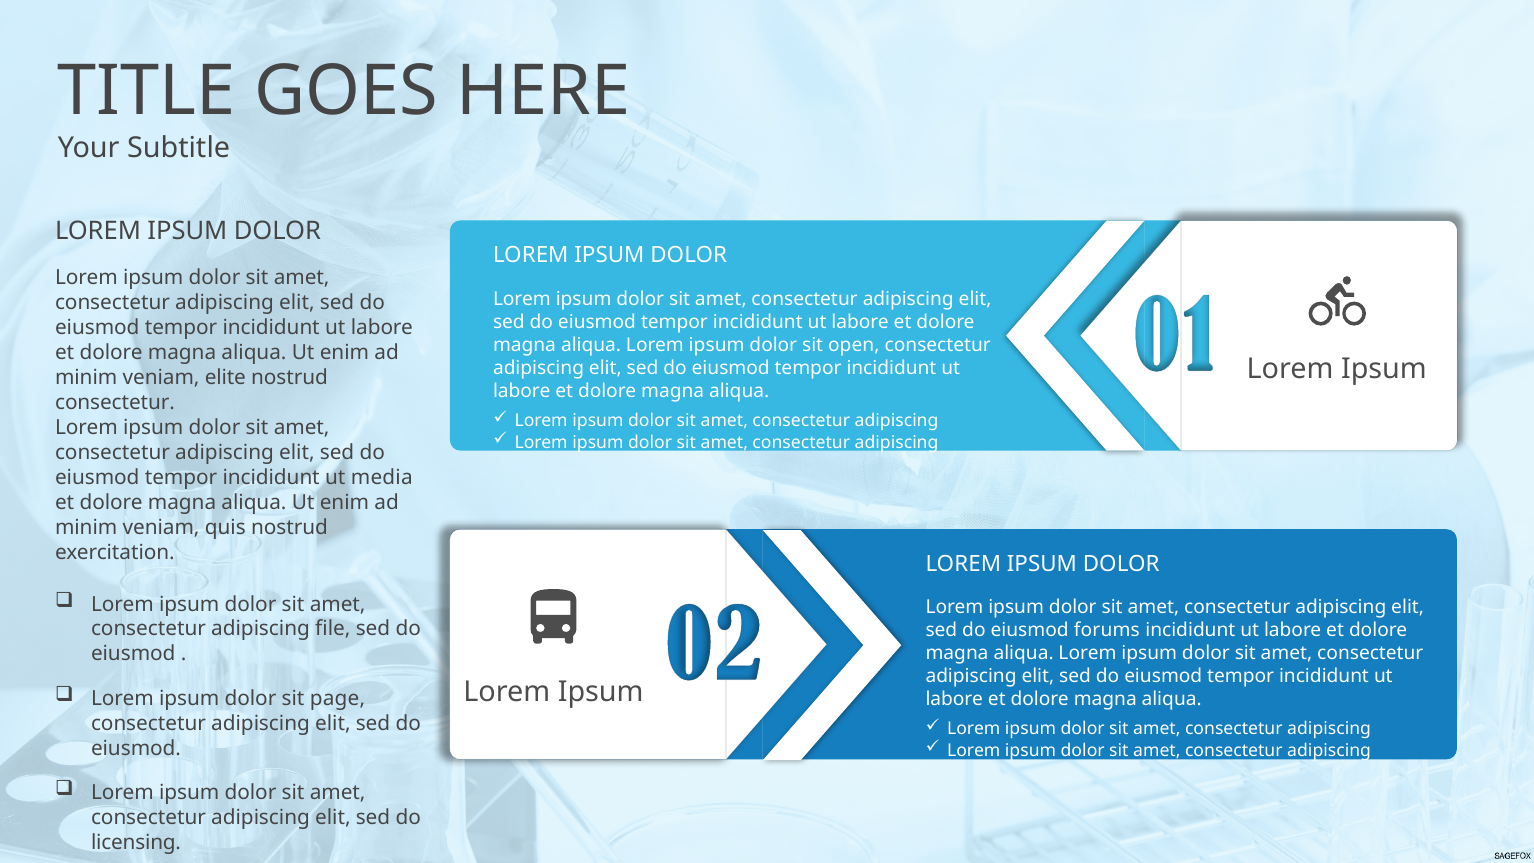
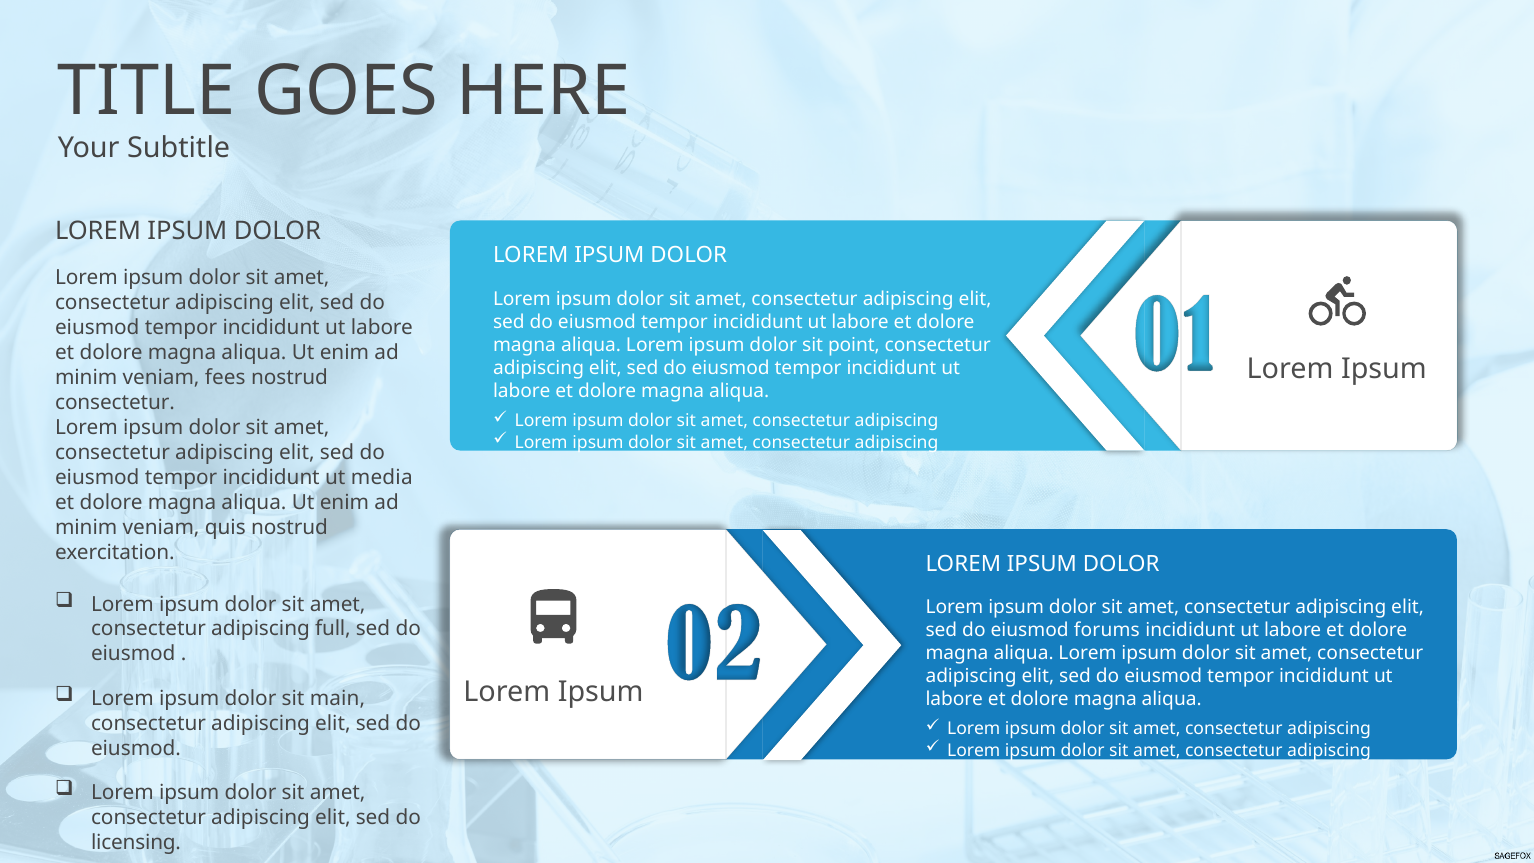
open: open -> point
elite: elite -> fees
file: file -> full
page: page -> main
